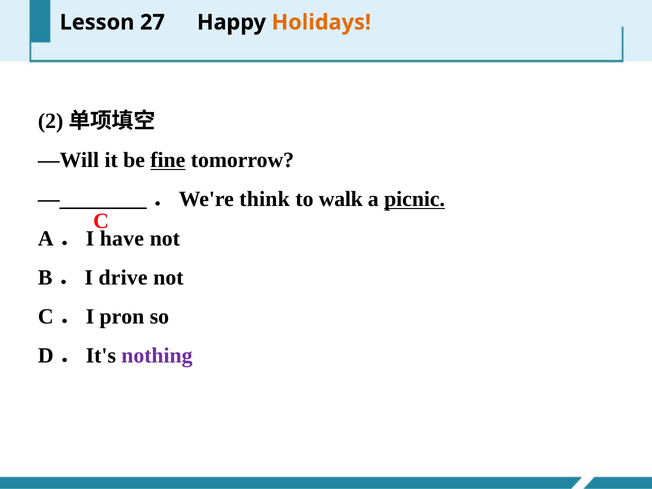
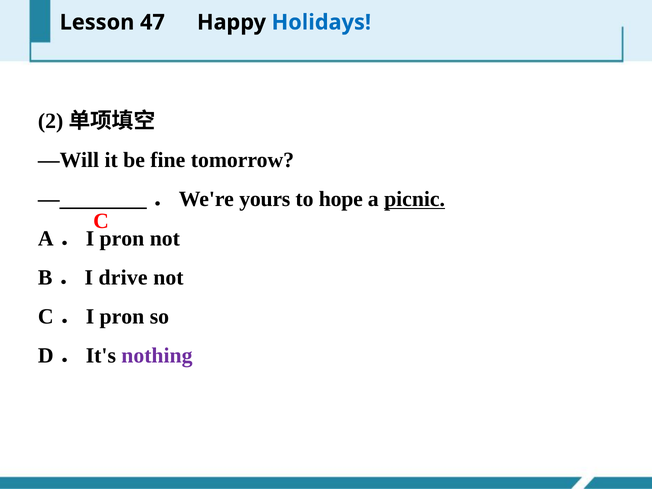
27: 27 -> 47
Holidays colour: orange -> blue
fine underline: present -> none
think: think -> yours
walk: walk -> hope
A．I have: have -> pron
